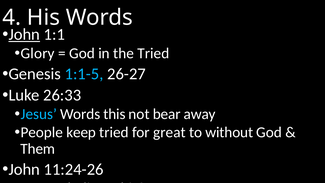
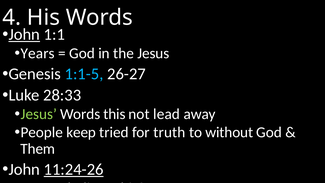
Glory: Glory -> Years
the Tried: Tried -> Jesus
26:33: 26:33 -> 28:33
Jesus at (39, 114) colour: light blue -> light green
bear: bear -> lead
great: great -> truth
11:24-26 underline: none -> present
